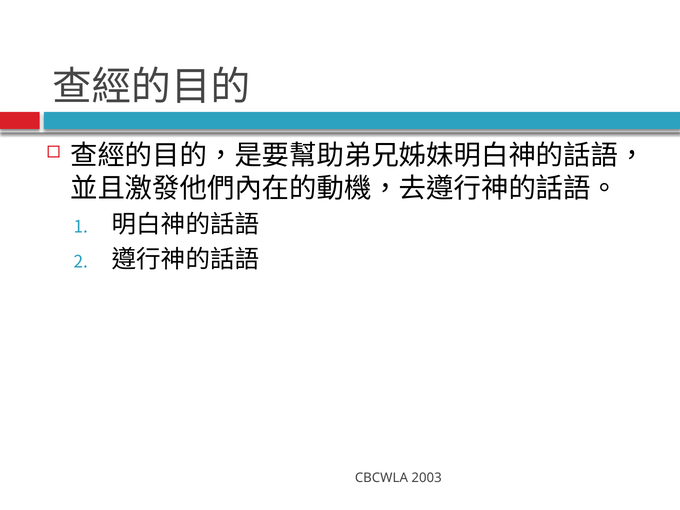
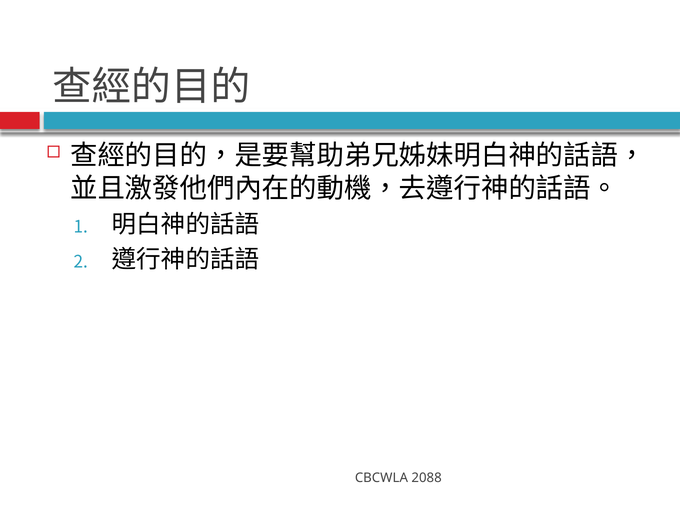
2003: 2003 -> 2088
